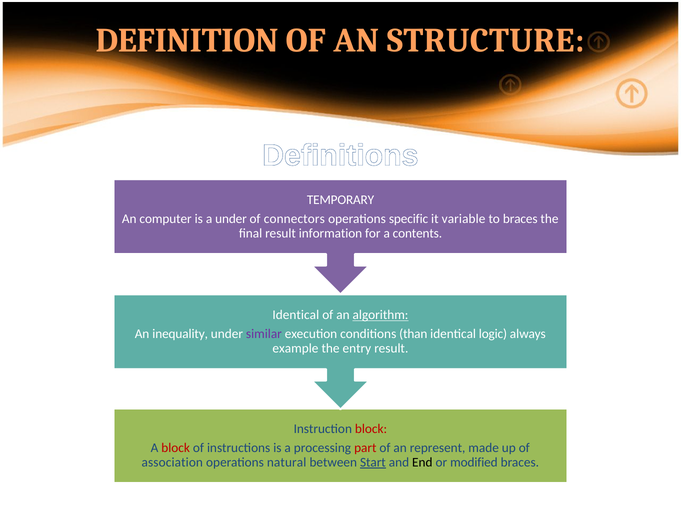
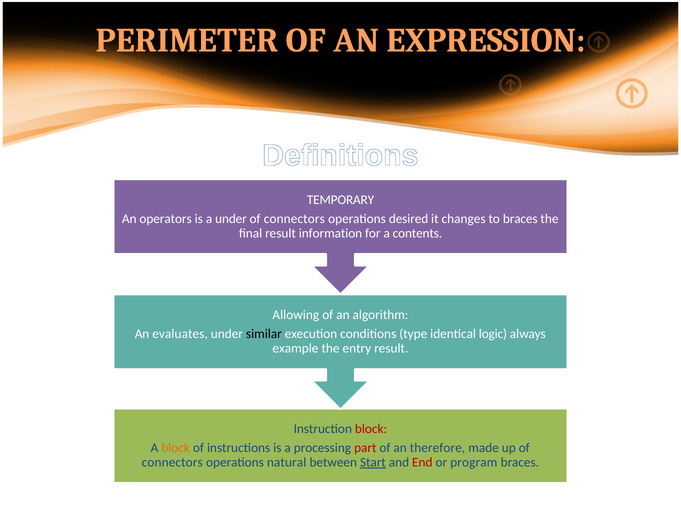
DEFINITION: DEFINITION -> PERIMETER
STRUCTURE: STRUCTURE -> EXPRESSION
computer: computer -> operators
specific: specific -> desired
variable: variable -> changes
Identical at (296, 315): Identical -> Allowing
algorithm underline: present -> none
inequality: inequality -> evaluates
similar colour: purple -> black
than: than -> type
block at (176, 448) colour: red -> orange
represent: represent -> therefore
association at (172, 462): association -> connectors
End colour: black -> red
modified: modified -> program
